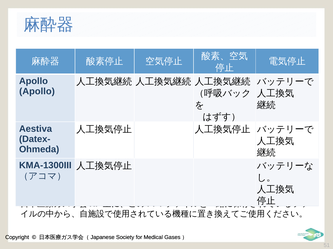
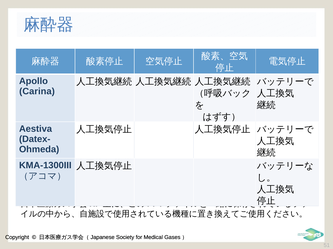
Apollo at (37, 92): Apollo -> Carina
